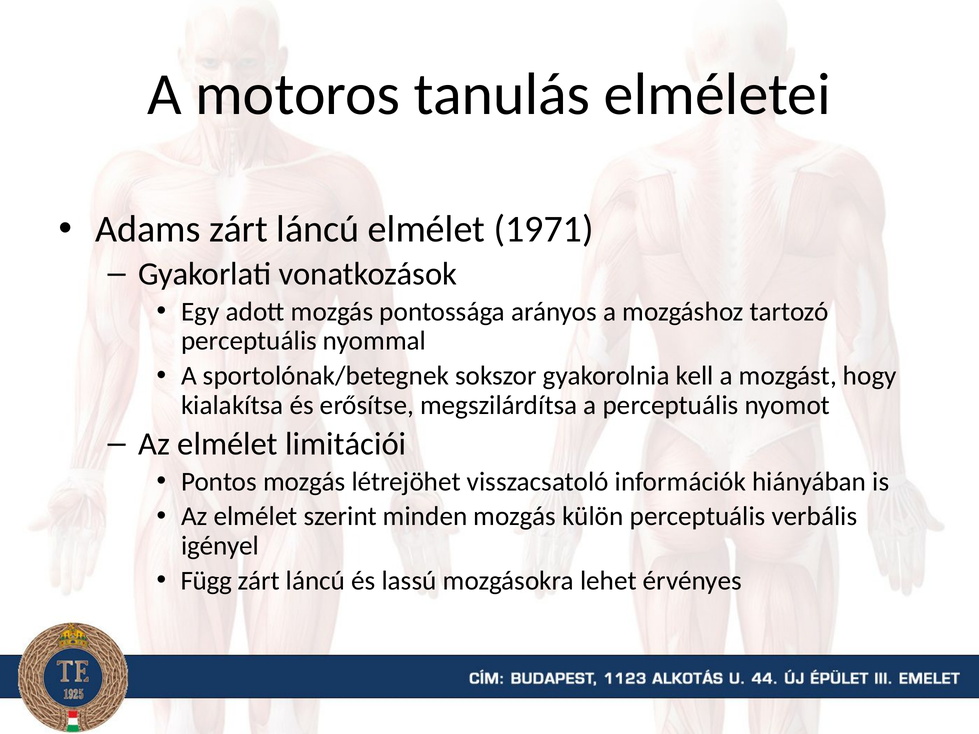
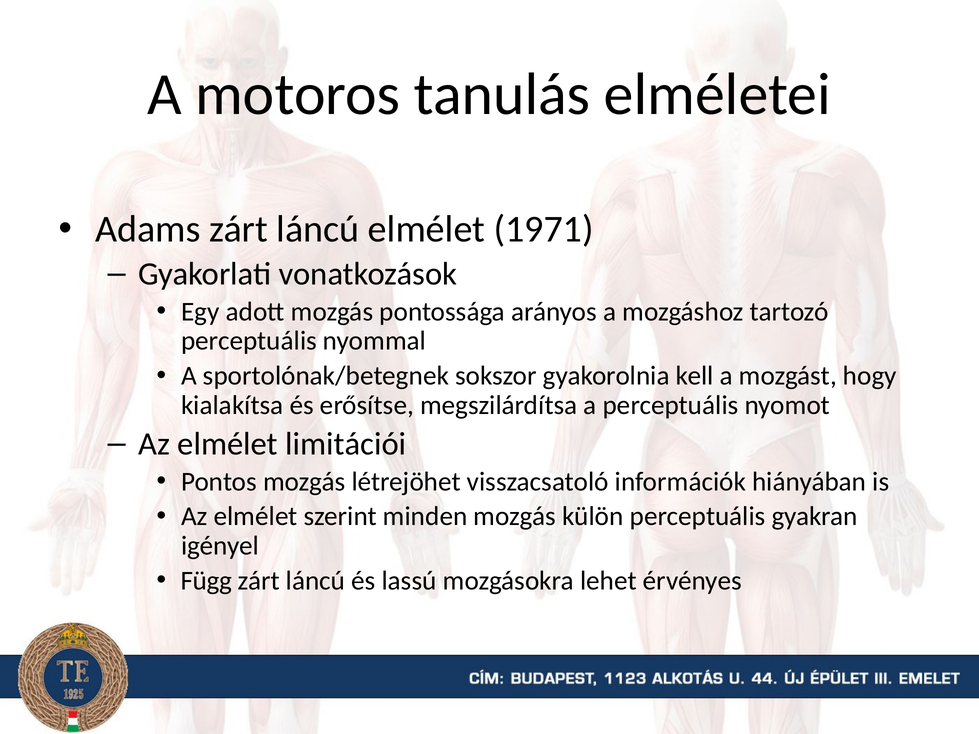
verbális: verbális -> gyakran
